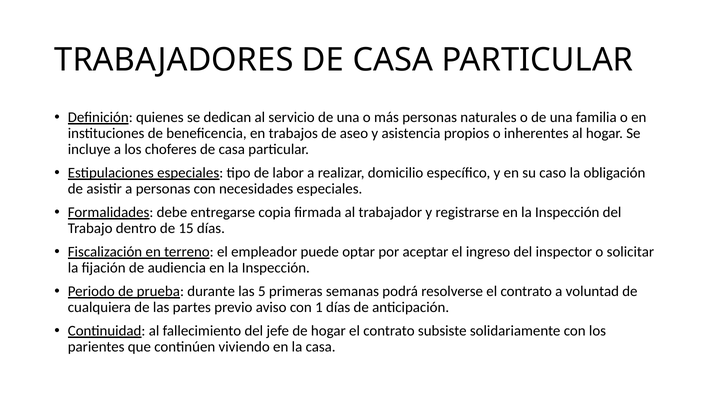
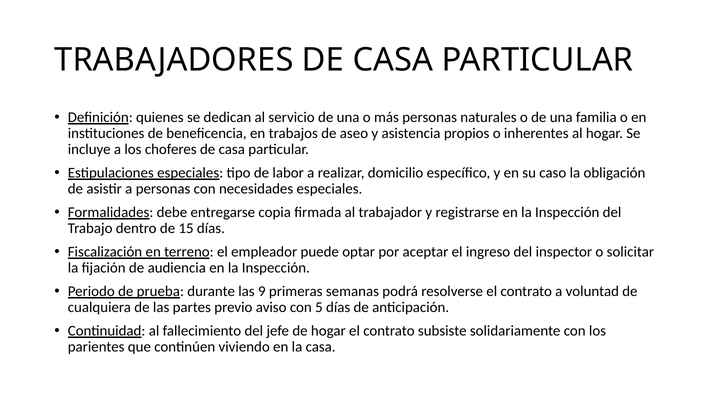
5: 5 -> 9
1: 1 -> 5
